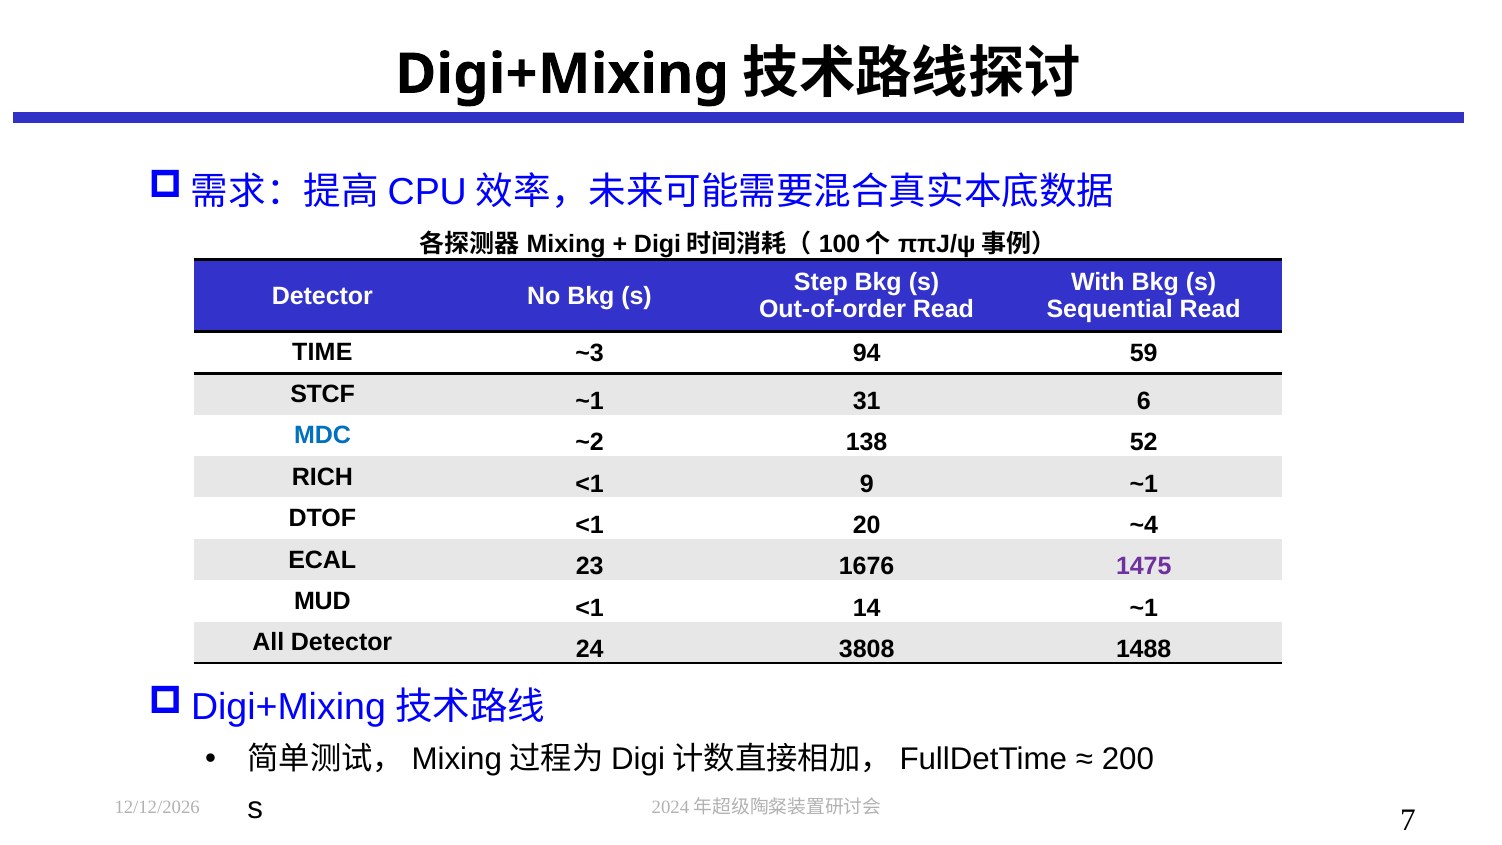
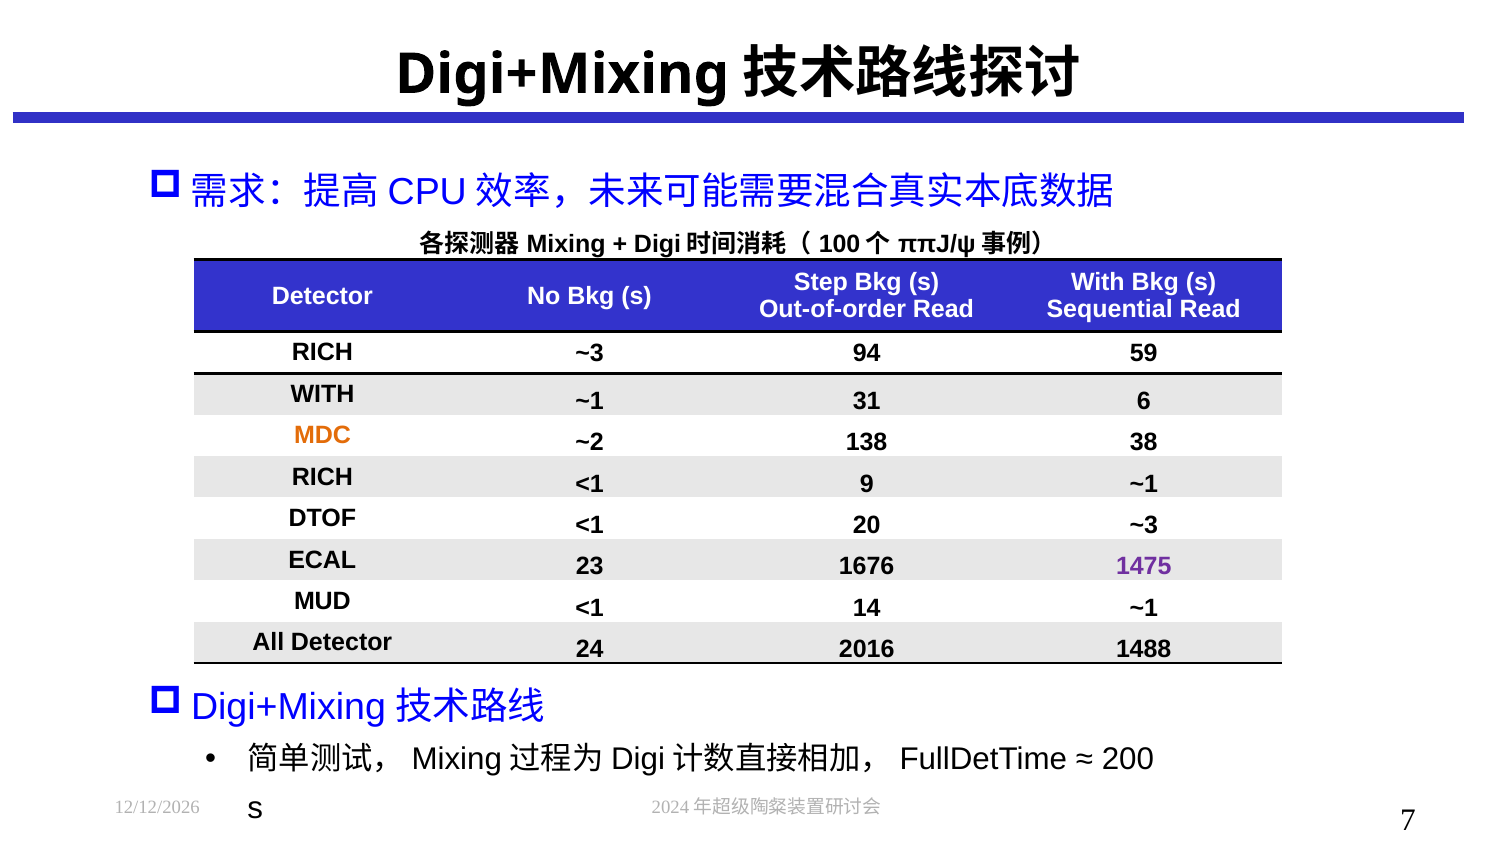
TIME at (322, 353): TIME -> RICH
STCF at (323, 394): STCF -> WITH
MDC colour: blue -> orange
52: 52 -> 38
20 ~4: ~4 -> ~3
3808: 3808 -> 2016
